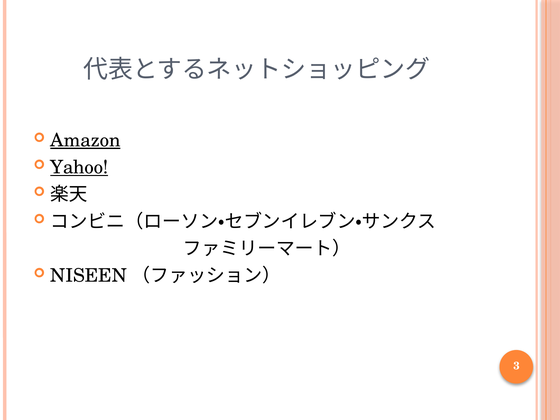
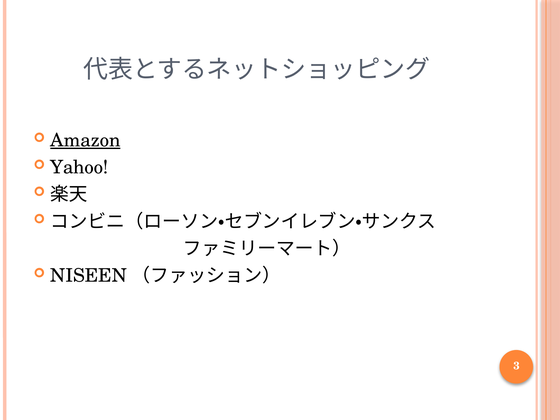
Yahoo underline: present -> none
